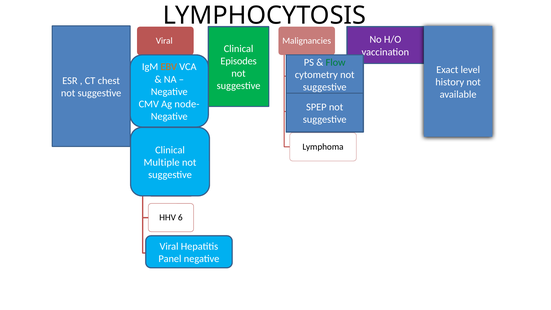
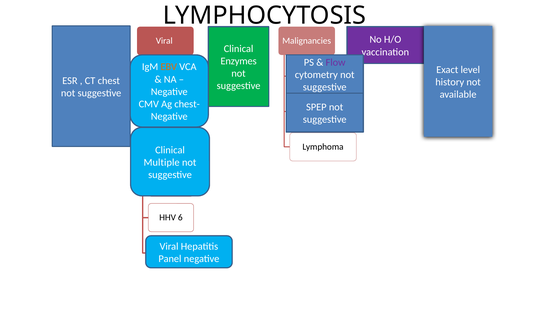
Episodes: Episodes -> Enzymes
Flow colour: green -> purple
node-: node- -> chest-
